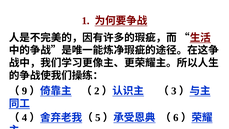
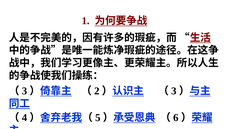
9 at (25, 91): 9 -> 3
